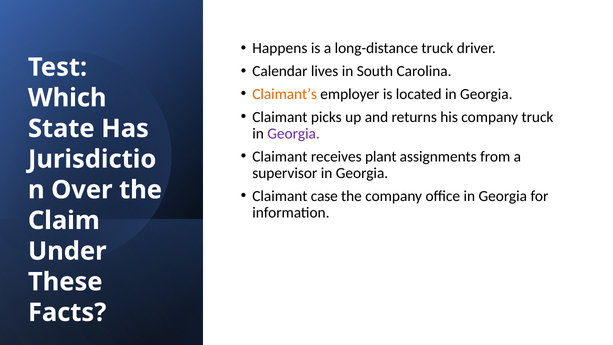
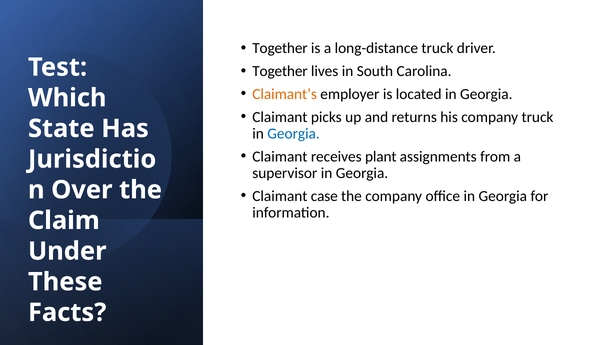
Happens at (280, 48): Happens -> Together
Calendar at (280, 71): Calendar -> Together
Georgia at (294, 133) colour: purple -> blue
